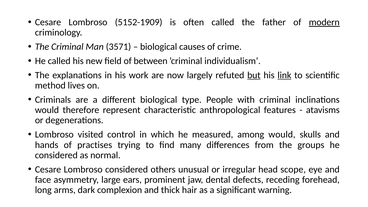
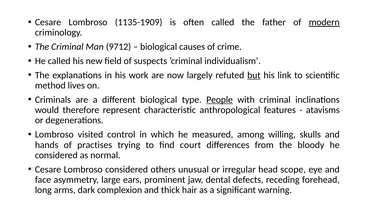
5152-1909: 5152-1909 -> 1135-1909
3571: 3571 -> 9712
between: between -> suspects
link underline: present -> none
People underline: none -> present
among would: would -> willing
many: many -> court
groups: groups -> bloody
